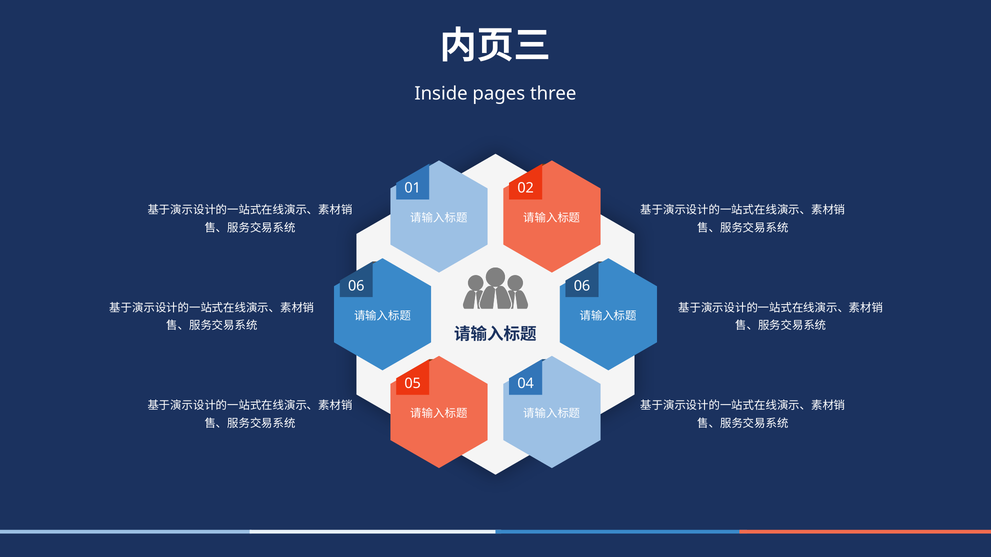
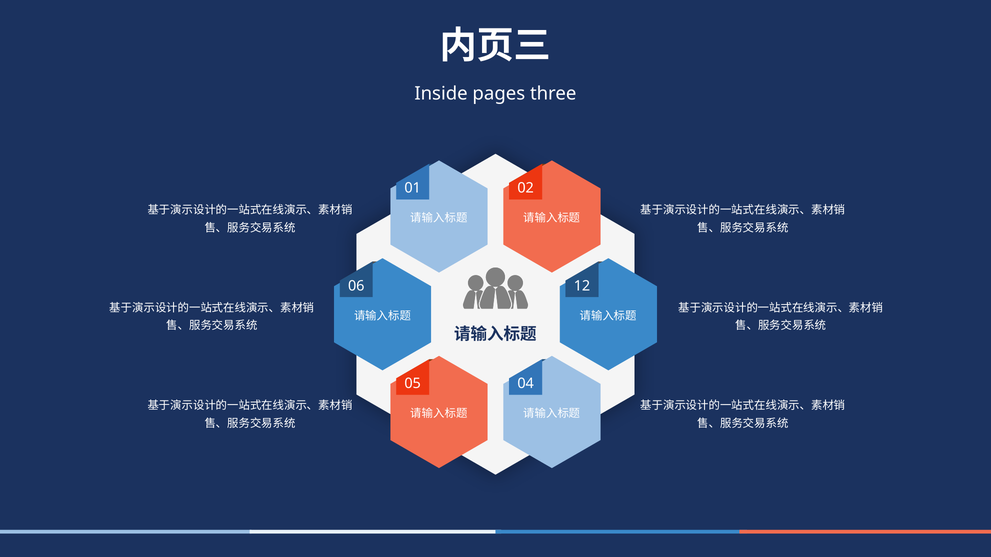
06 06: 06 -> 12
